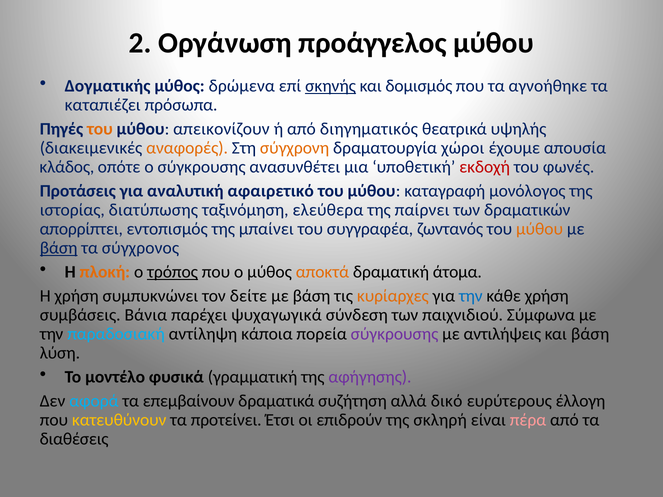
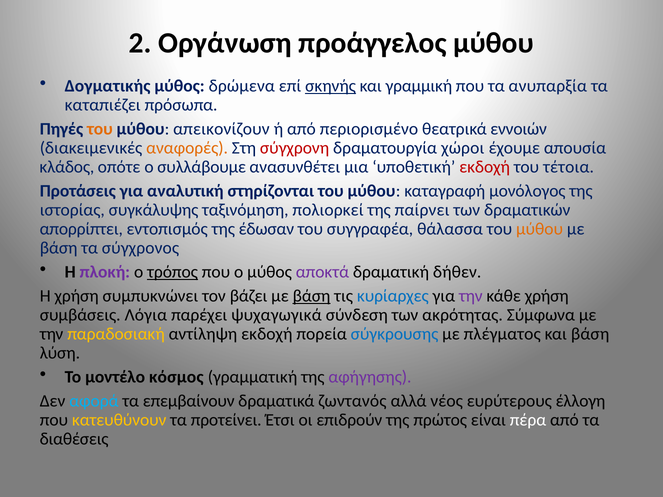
δομισμός: δομισμός -> γραμμική
αγνοήθηκε: αγνοήθηκε -> ανυπαρξία
διηγηματικός: διηγηματικός -> περιορισμένο
υψηλής: υψηλής -> εννοιών
σύγχρονη colour: orange -> red
ο σύγκρουσης: σύγκρουσης -> συλλάβουμε
φωνές: φωνές -> τέτοια
αφαιρετικό: αφαιρετικό -> στηρίζονται
διατύπωσης: διατύπωσης -> συγκάλυψης
ελεύθερα: ελεύθερα -> πολιορκεί
μπαίνει: μπαίνει -> έδωσαν
ζωντανός: ζωντανός -> θάλασσα
βάση at (59, 248) underline: present -> none
πλοκή colour: orange -> purple
αποκτά colour: orange -> purple
άτομα: άτομα -> δήθεν
δείτε: δείτε -> βάζει
βάση at (312, 296) underline: none -> present
κυρίαρχες colour: orange -> blue
την at (471, 296) colour: blue -> purple
Βάνια: Βάνια -> Λόγια
παιχνιδιού: παιχνιδιού -> ακρότητας
παραδοσιακή colour: light blue -> yellow
αντίληψη κάποια: κάποια -> εκδοχή
σύγκρουσης at (395, 334) colour: purple -> blue
αντιλήψεις: αντιλήψεις -> πλέγματος
φυσικά: φυσικά -> κόσμος
συζήτηση: συζήτηση -> ζωντανός
δικό: δικό -> νέος
σκληρή: σκληρή -> πρώτος
πέρα colour: pink -> white
